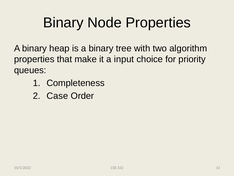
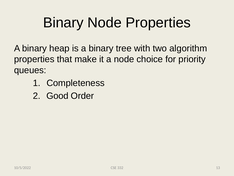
a input: input -> node
Case: Case -> Good
